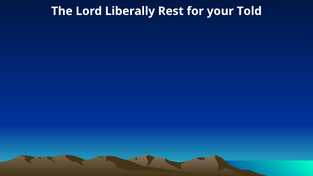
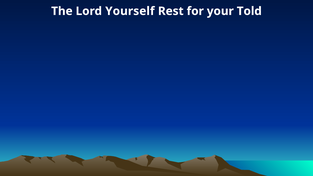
Liberally: Liberally -> Yourself
